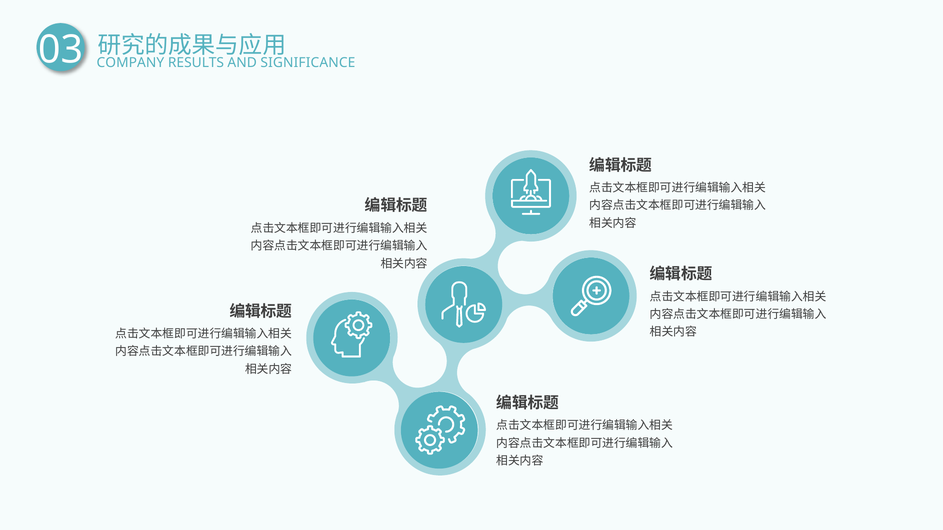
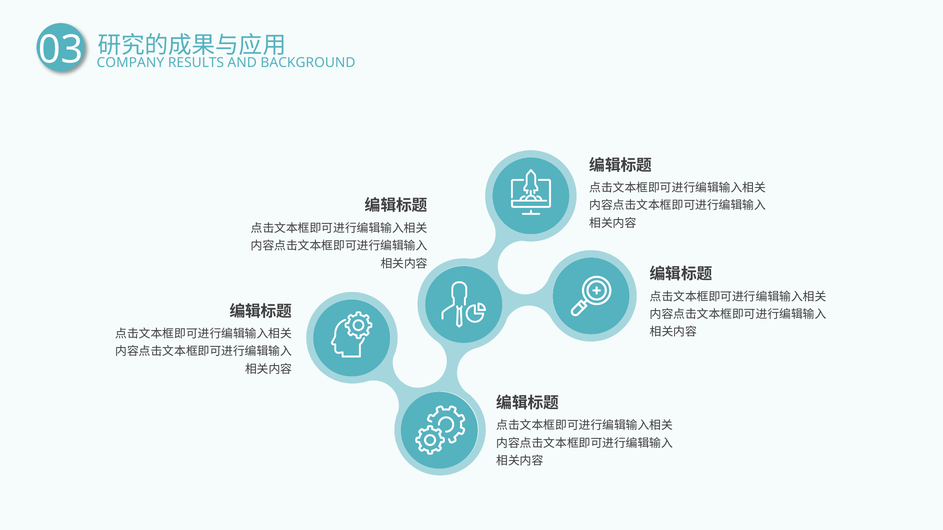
SIGNIFICANCE: SIGNIFICANCE -> BACKGROUND
